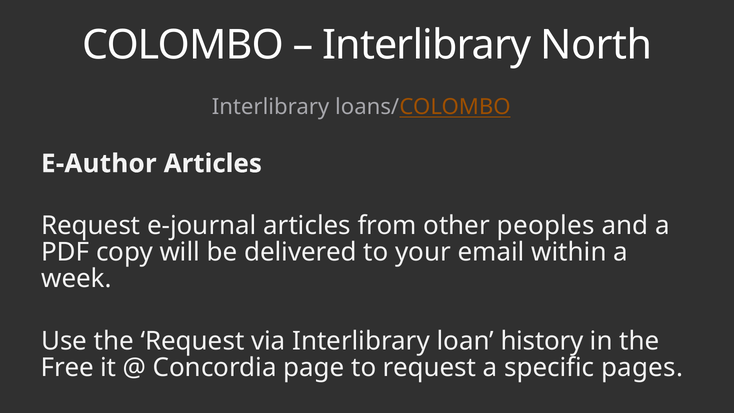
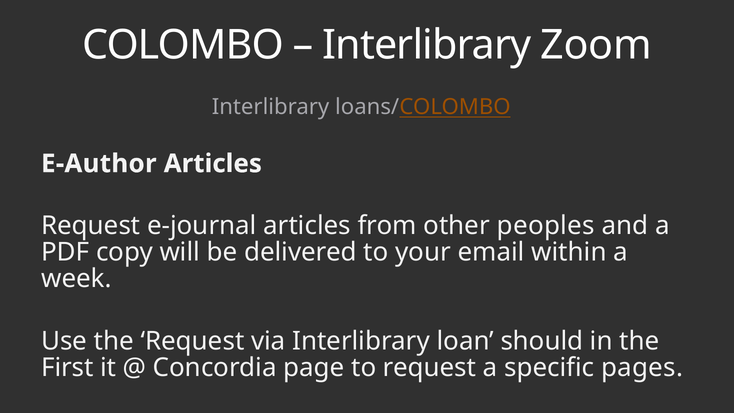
North: North -> Zoom
history: history -> should
Free: Free -> First
